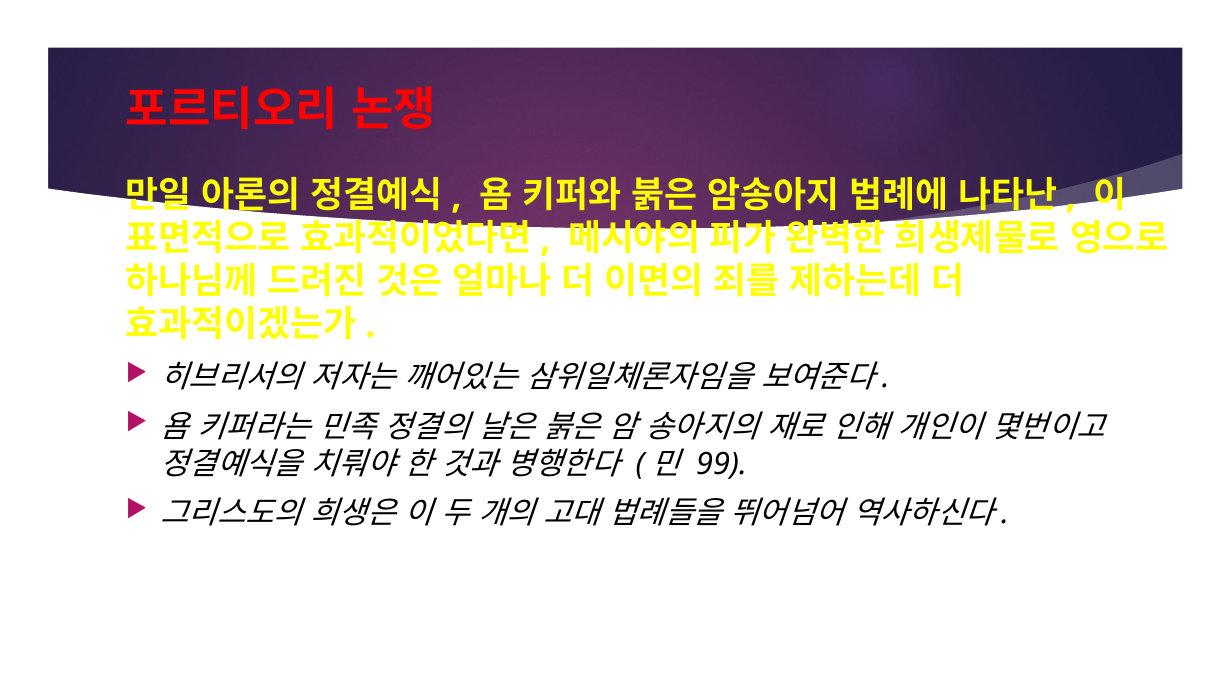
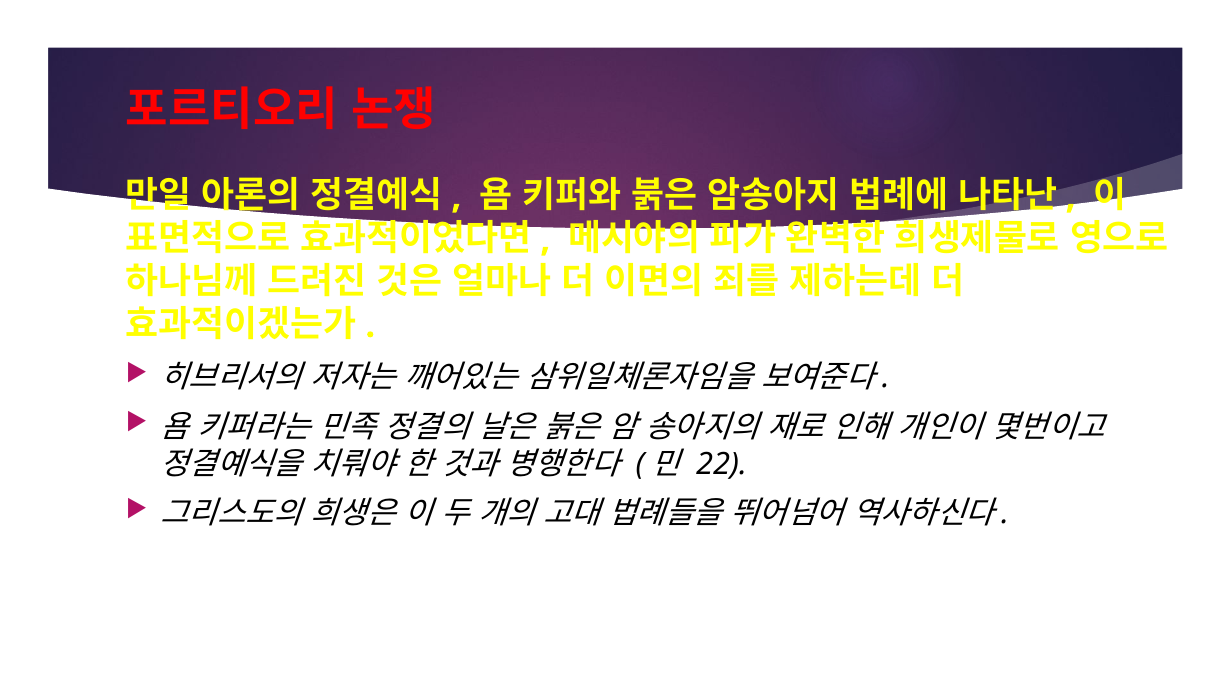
99: 99 -> 22
